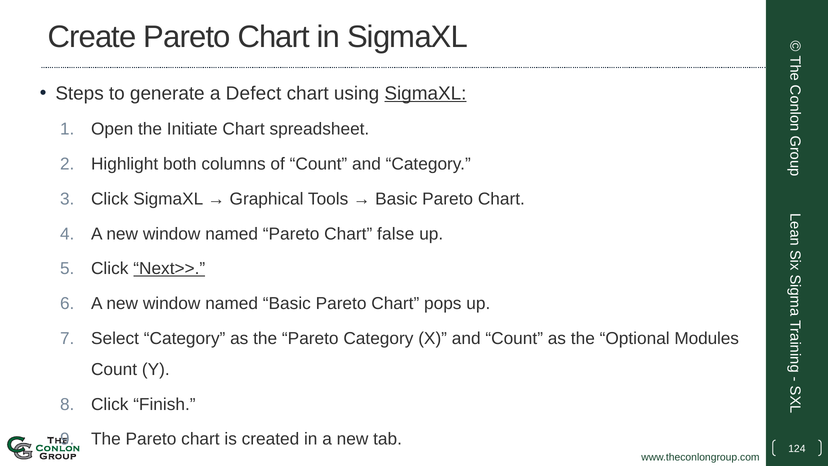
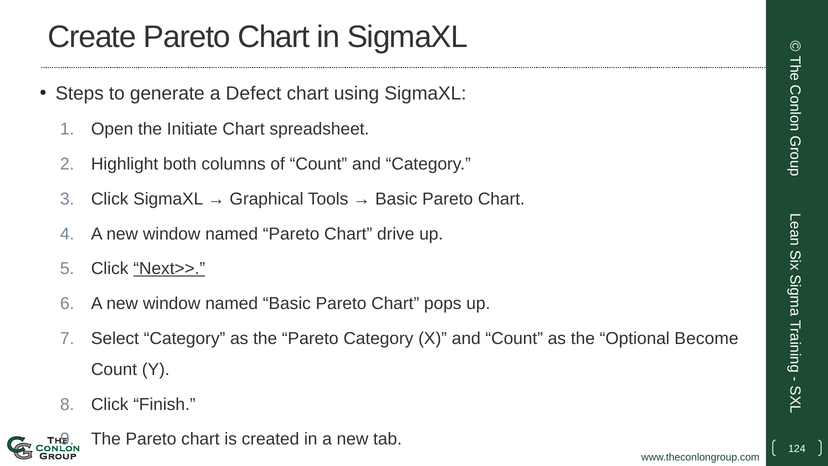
SigmaXL at (425, 93) underline: present -> none
false: false -> drive
Modules: Modules -> Become
